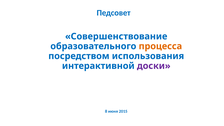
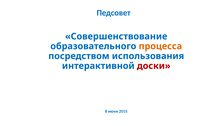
доски colour: purple -> red
